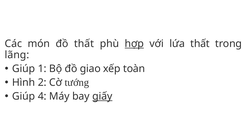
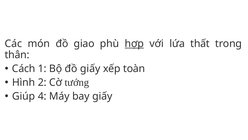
đồ thất: thất -> giao
lãng: lãng -> thân
Giúp at (24, 68): Giúp -> Cách
đồ giao: giao -> giấy
giấy at (102, 96) underline: present -> none
